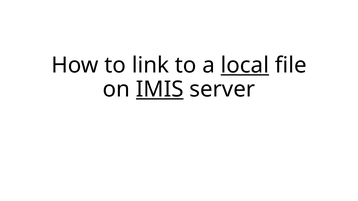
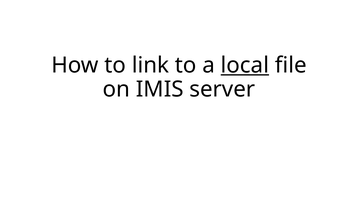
IMIS underline: present -> none
